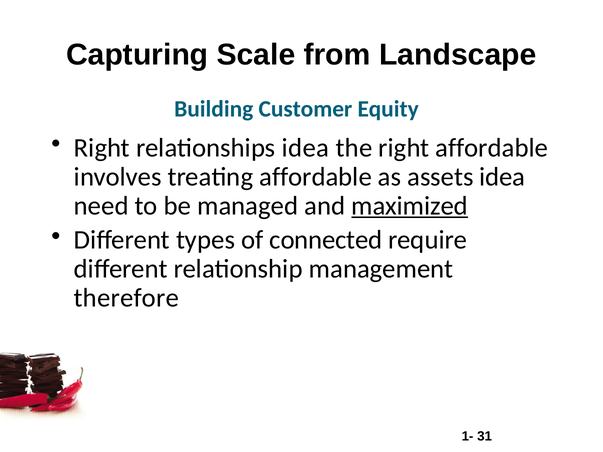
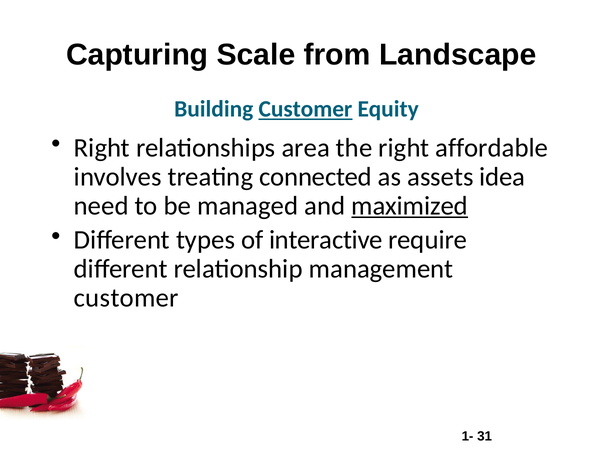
Customer at (305, 109) underline: none -> present
relationships idea: idea -> area
treating affordable: affordable -> connected
connected: connected -> interactive
therefore at (126, 298): therefore -> customer
